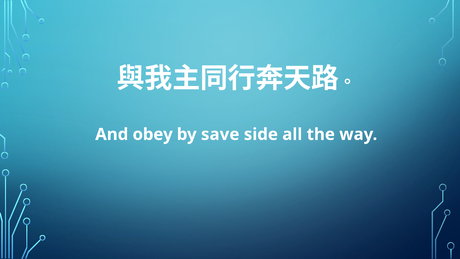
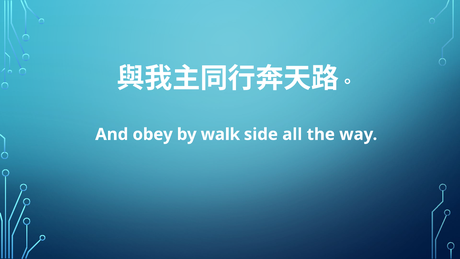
save: save -> walk
